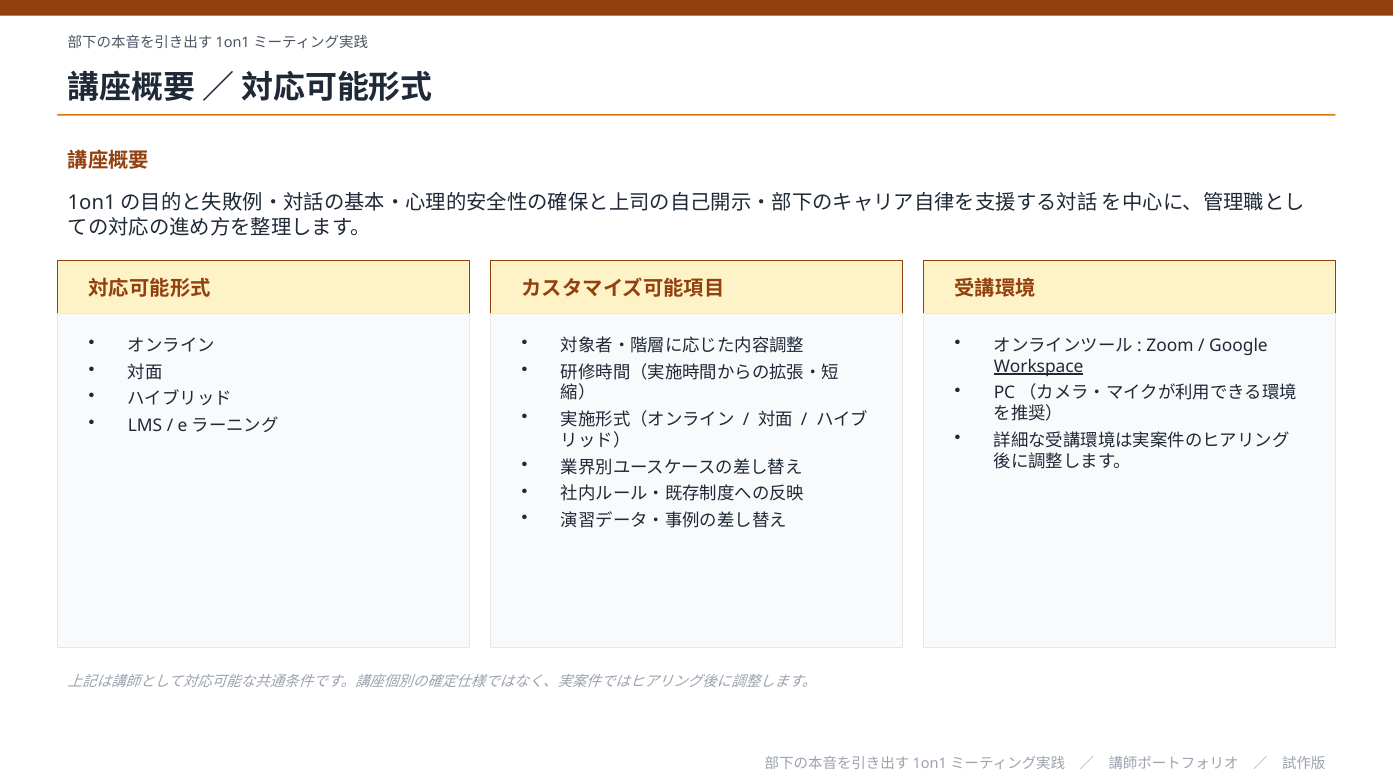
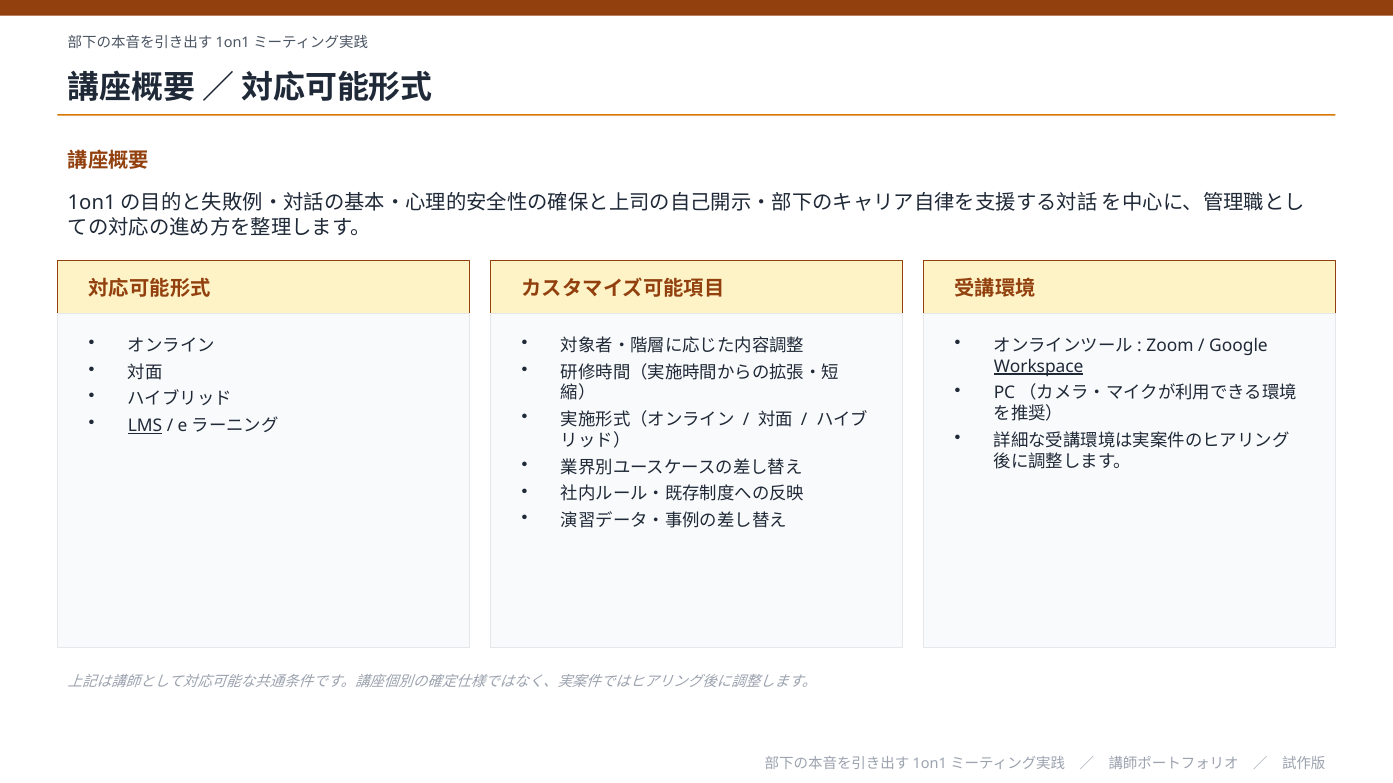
LMS underline: none -> present
